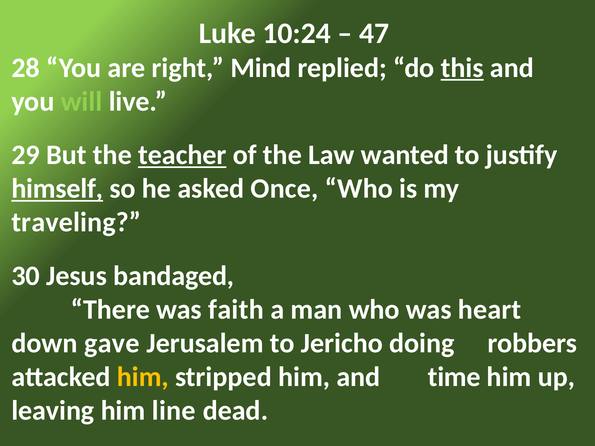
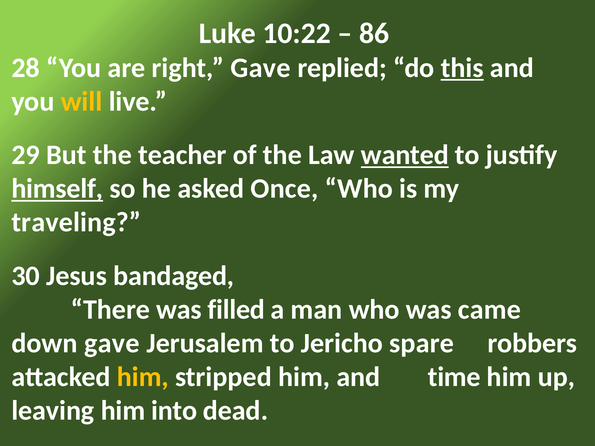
10:24: 10:24 -> 10:22
47: 47 -> 86
right Mind: Mind -> Gave
will colour: light green -> yellow
teacher underline: present -> none
wanted underline: none -> present
faith: faith -> filled
heart: heart -> came
doing: doing -> spare
line: line -> into
